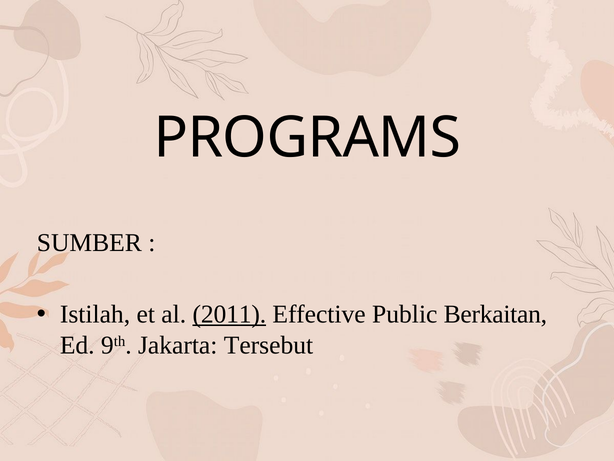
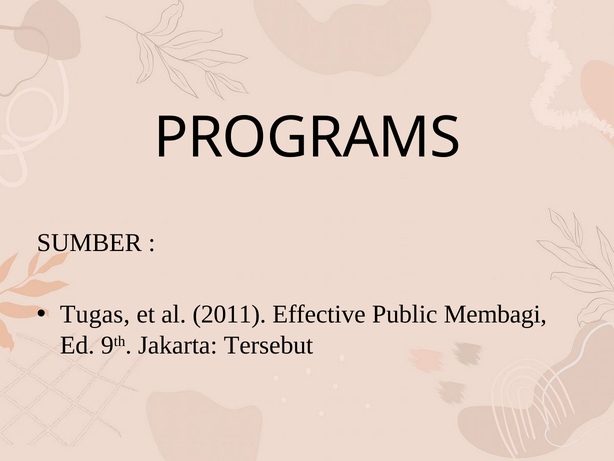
Istilah: Istilah -> Tugas
2011 underline: present -> none
Berkaitan: Berkaitan -> Membagi
